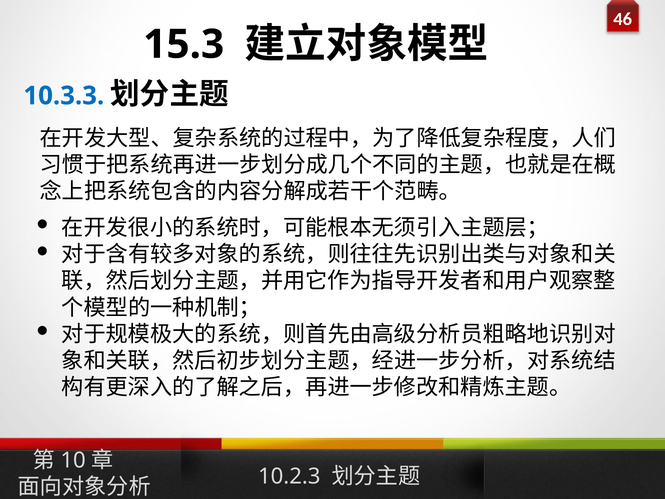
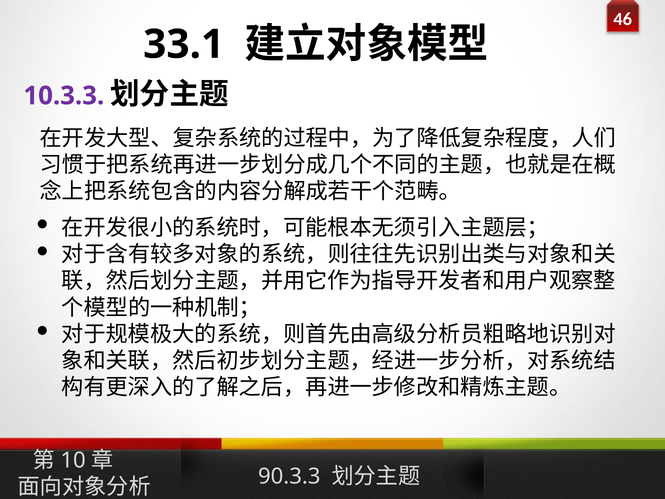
15.3: 15.3 -> 33.1
10.3.3 colour: blue -> purple
10.2.3: 10.2.3 -> 90.3.3
